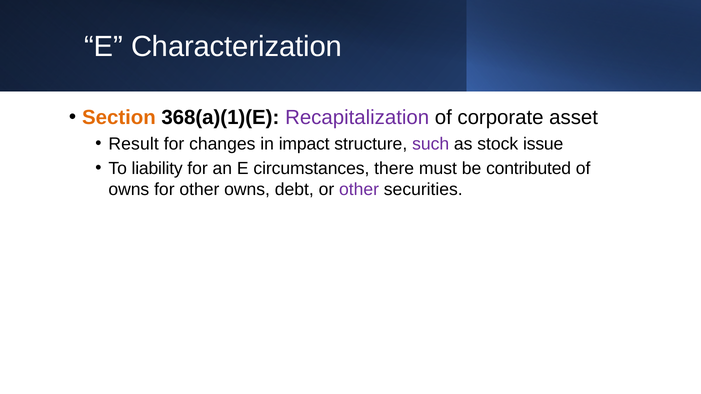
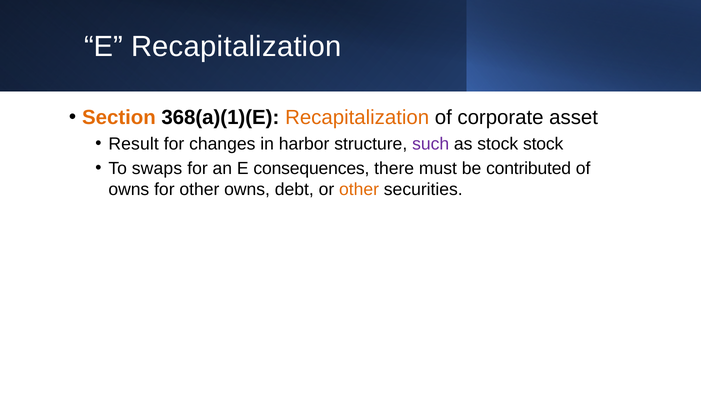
E Characterization: Characterization -> Recapitalization
Recapitalization at (357, 118) colour: purple -> orange
impact: impact -> harbor
stock issue: issue -> stock
liability: liability -> swaps
circumstances: circumstances -> consequences
other at (359, 190) colour: purple -> orange
